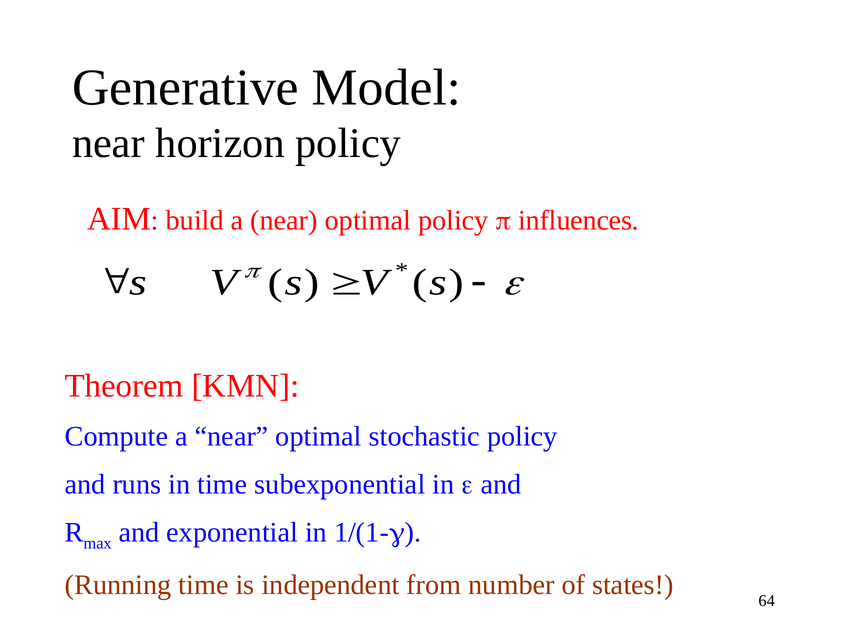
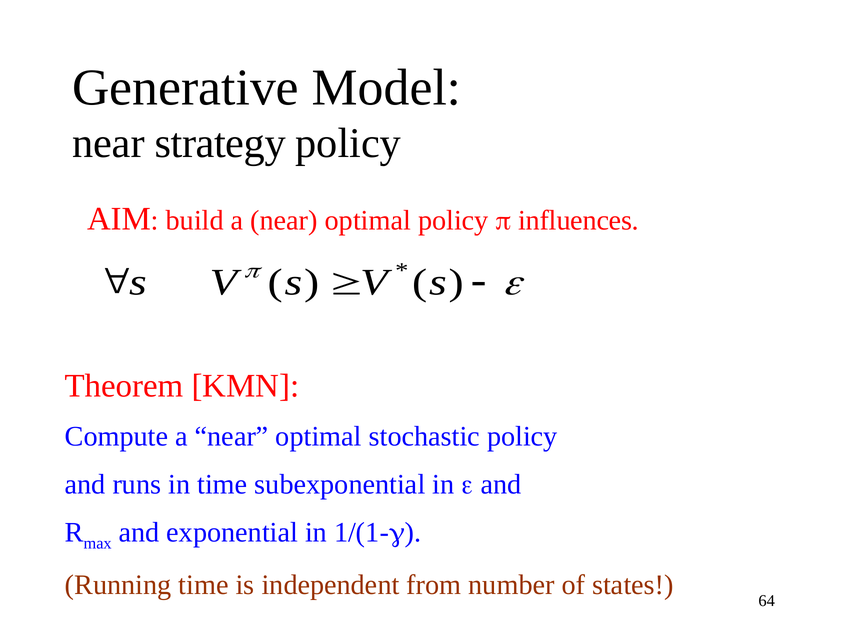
horizon: horizon -> strategy
